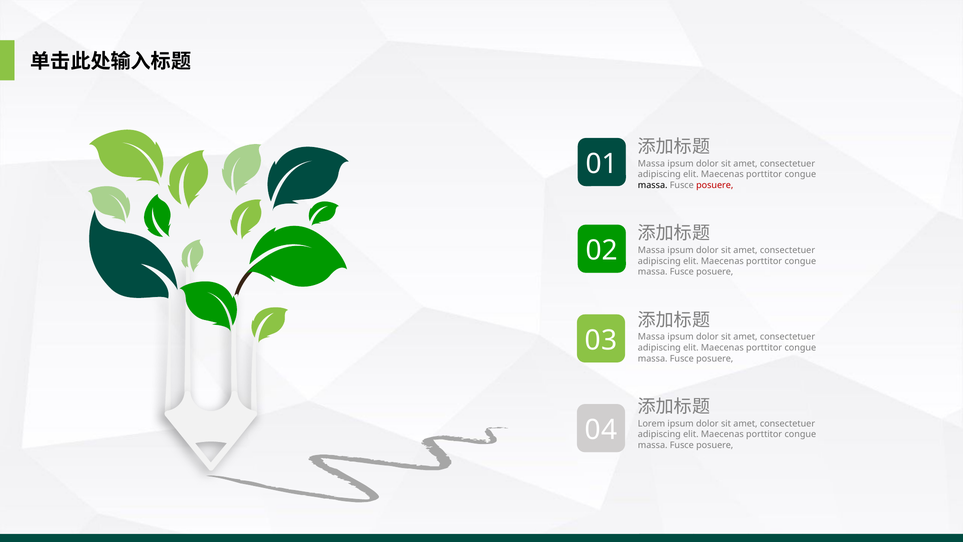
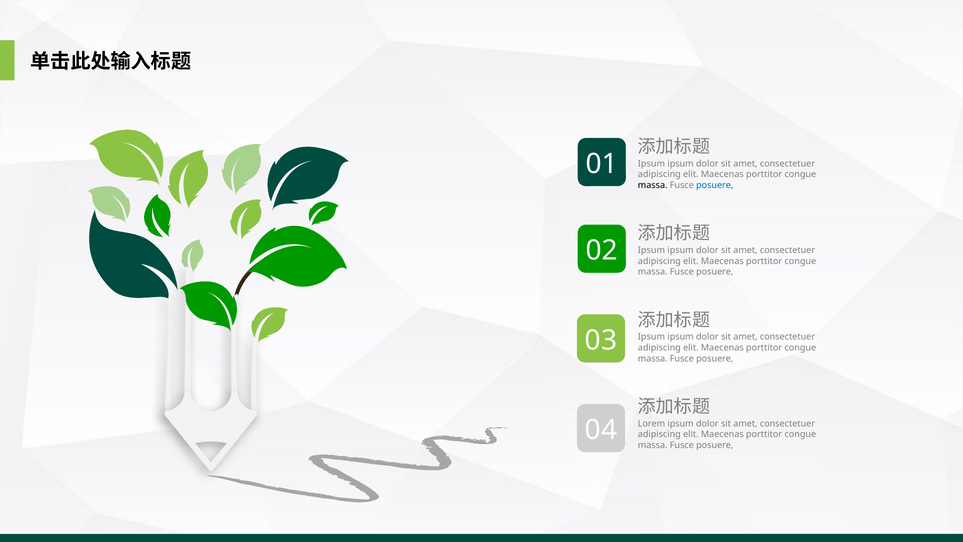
Massa at (651, 163): Massa -> Ipsum
posuere at (715, 185) colour: red -> blue
Massa at (651, 250): Massa -> Ipsum
Massa at (651, 337): Massa -> Ipsum
